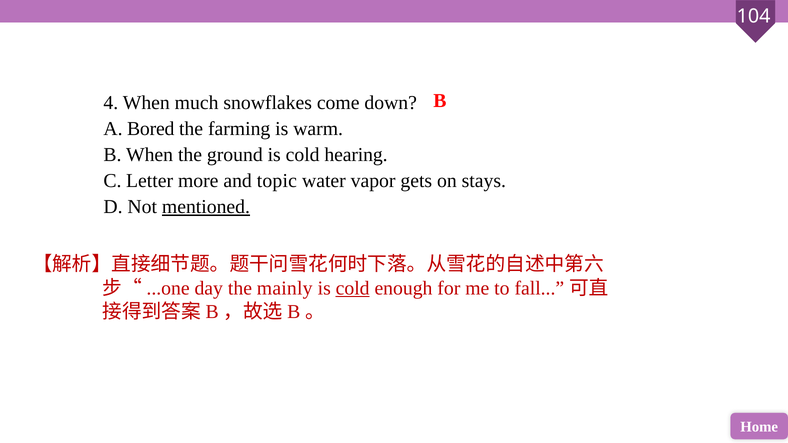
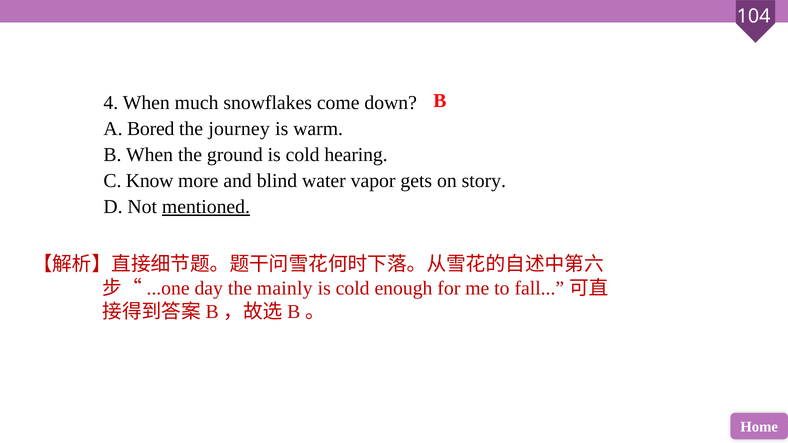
farming: farming -> journey
Letter: Letter -> Know
topic: topic -> blind
stays: stays -> story
cold at (353, 288) underline: present -> none
